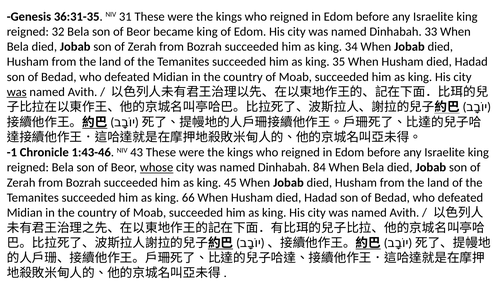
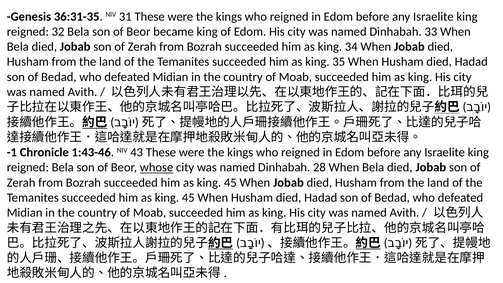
was at (17, 92) underline: present -> none
84: 84 -> 28
66 at (188, 198): 66 -> 45
